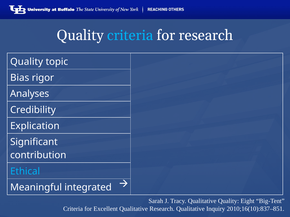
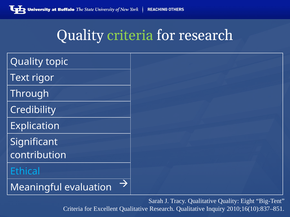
criteria at (130, 35) colour: light blue -> light green
Bias: Bias -> Text
Analyses: Analyses -> Through
integrated: integrated -> evaluation
